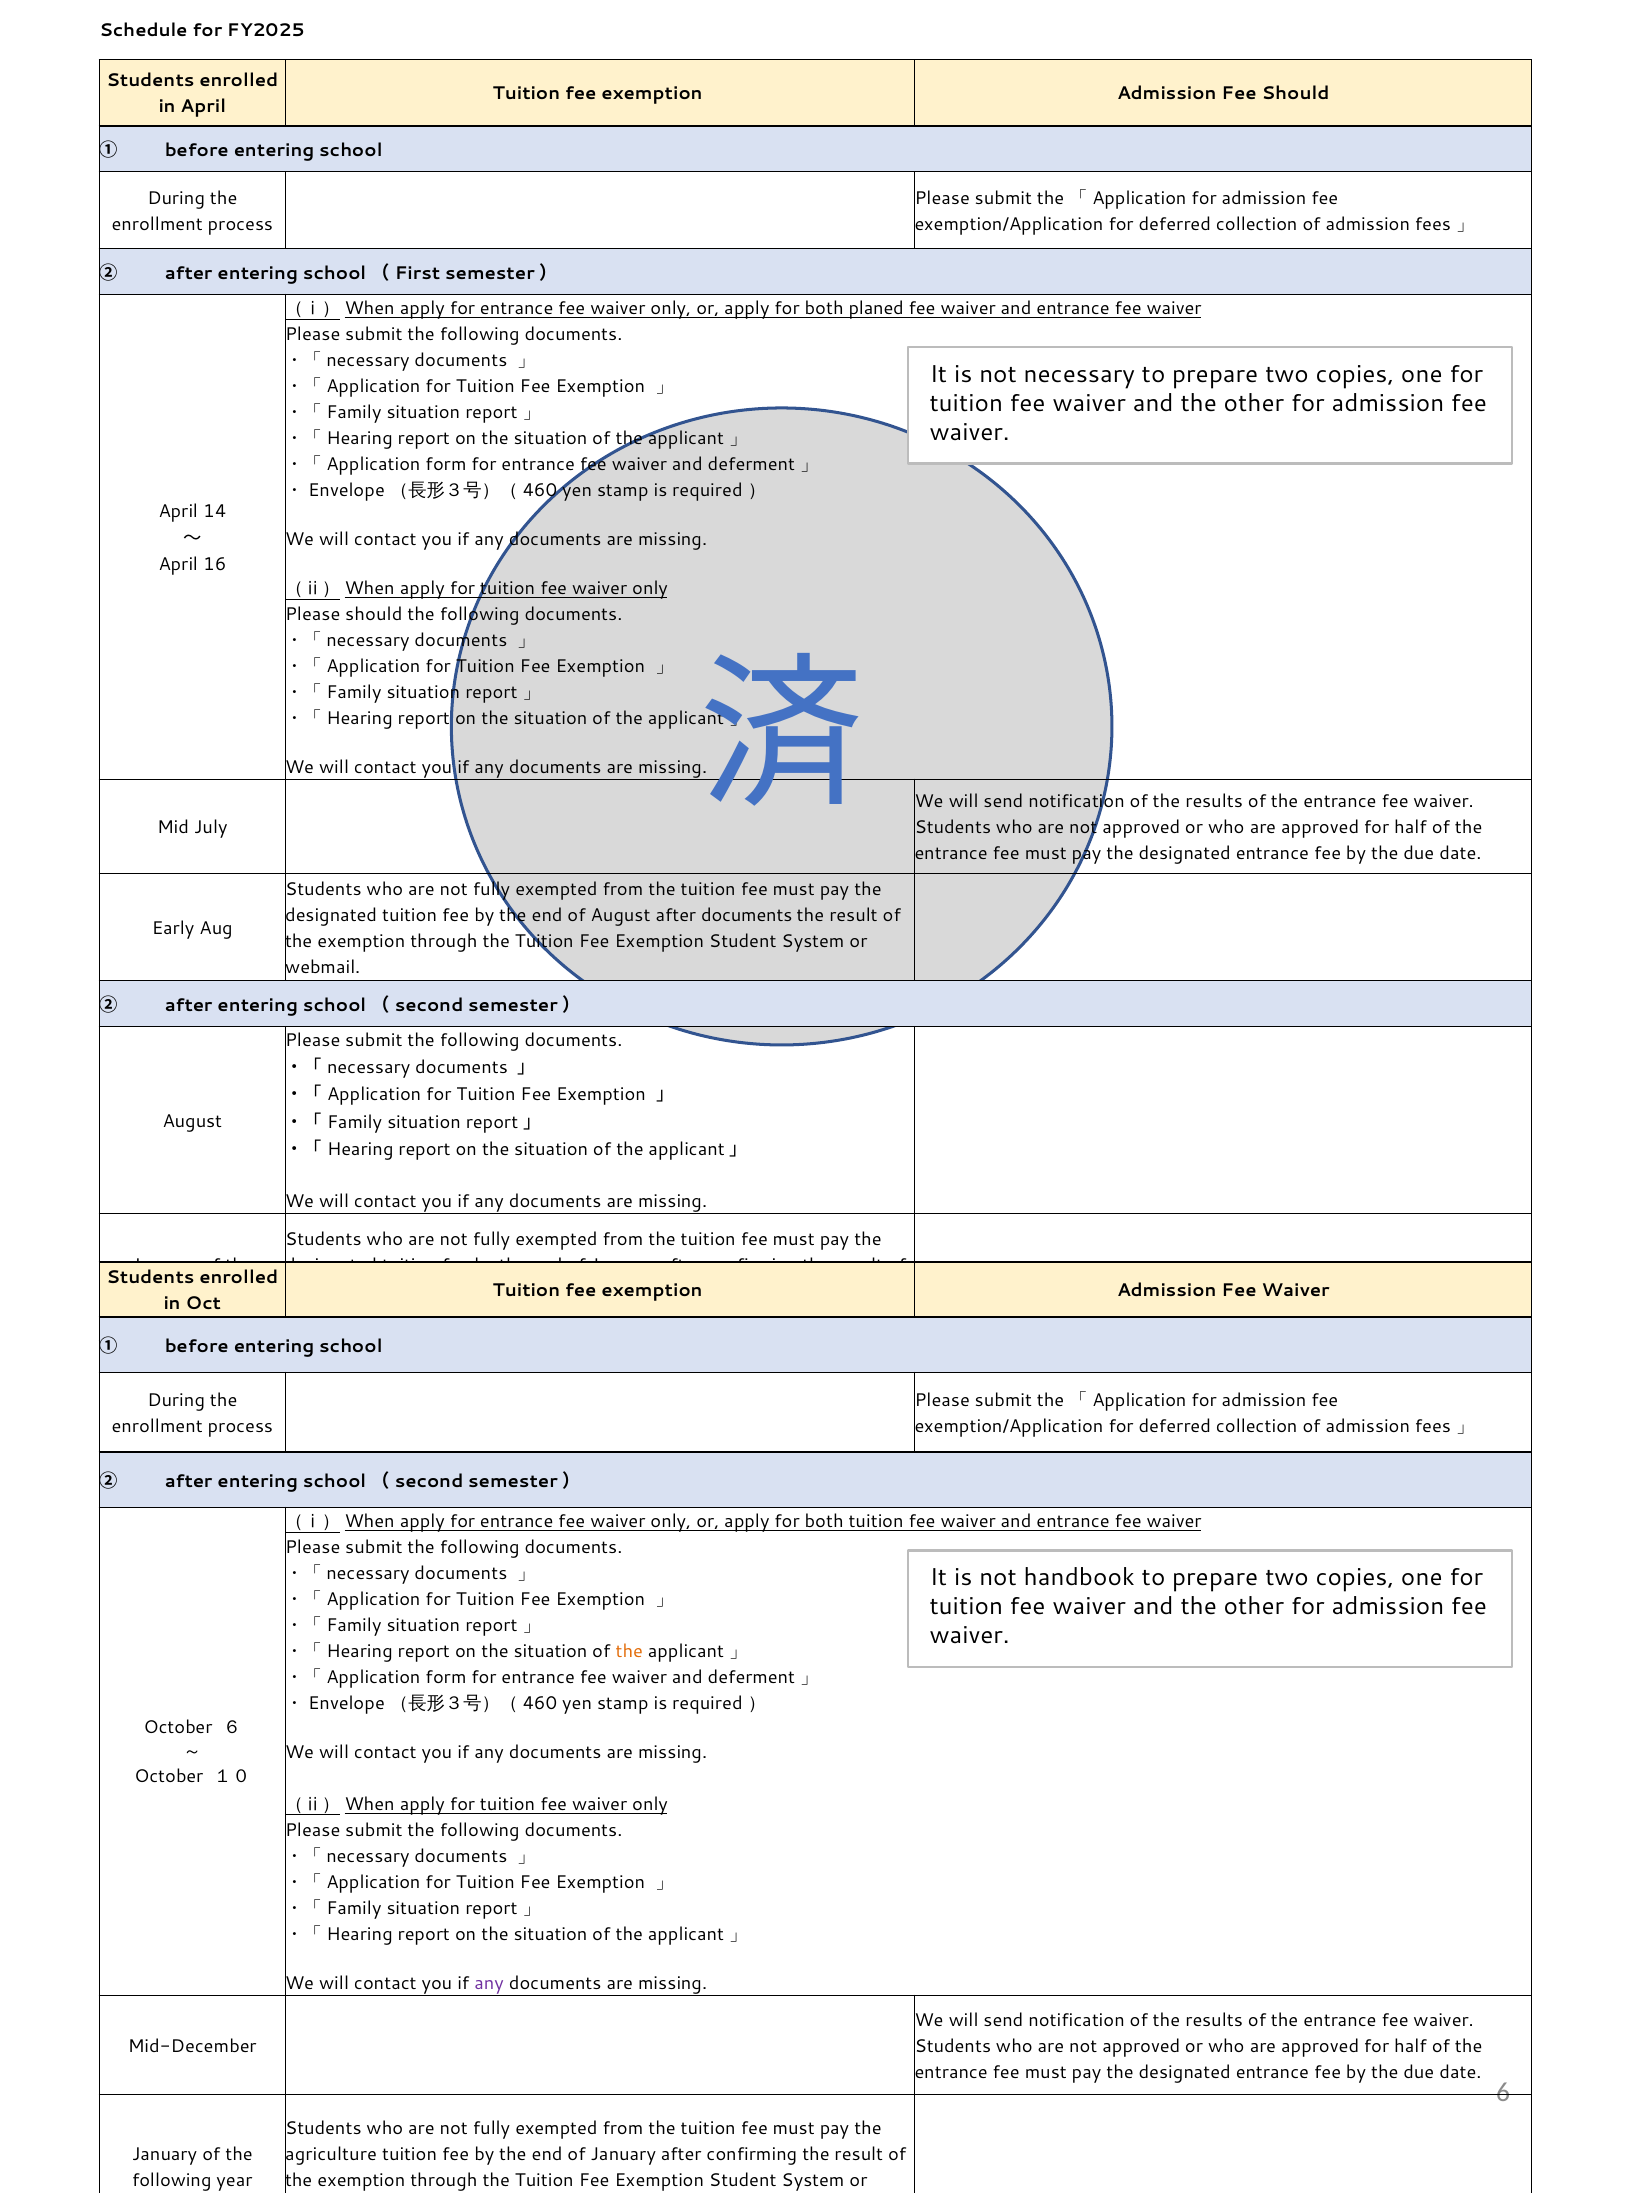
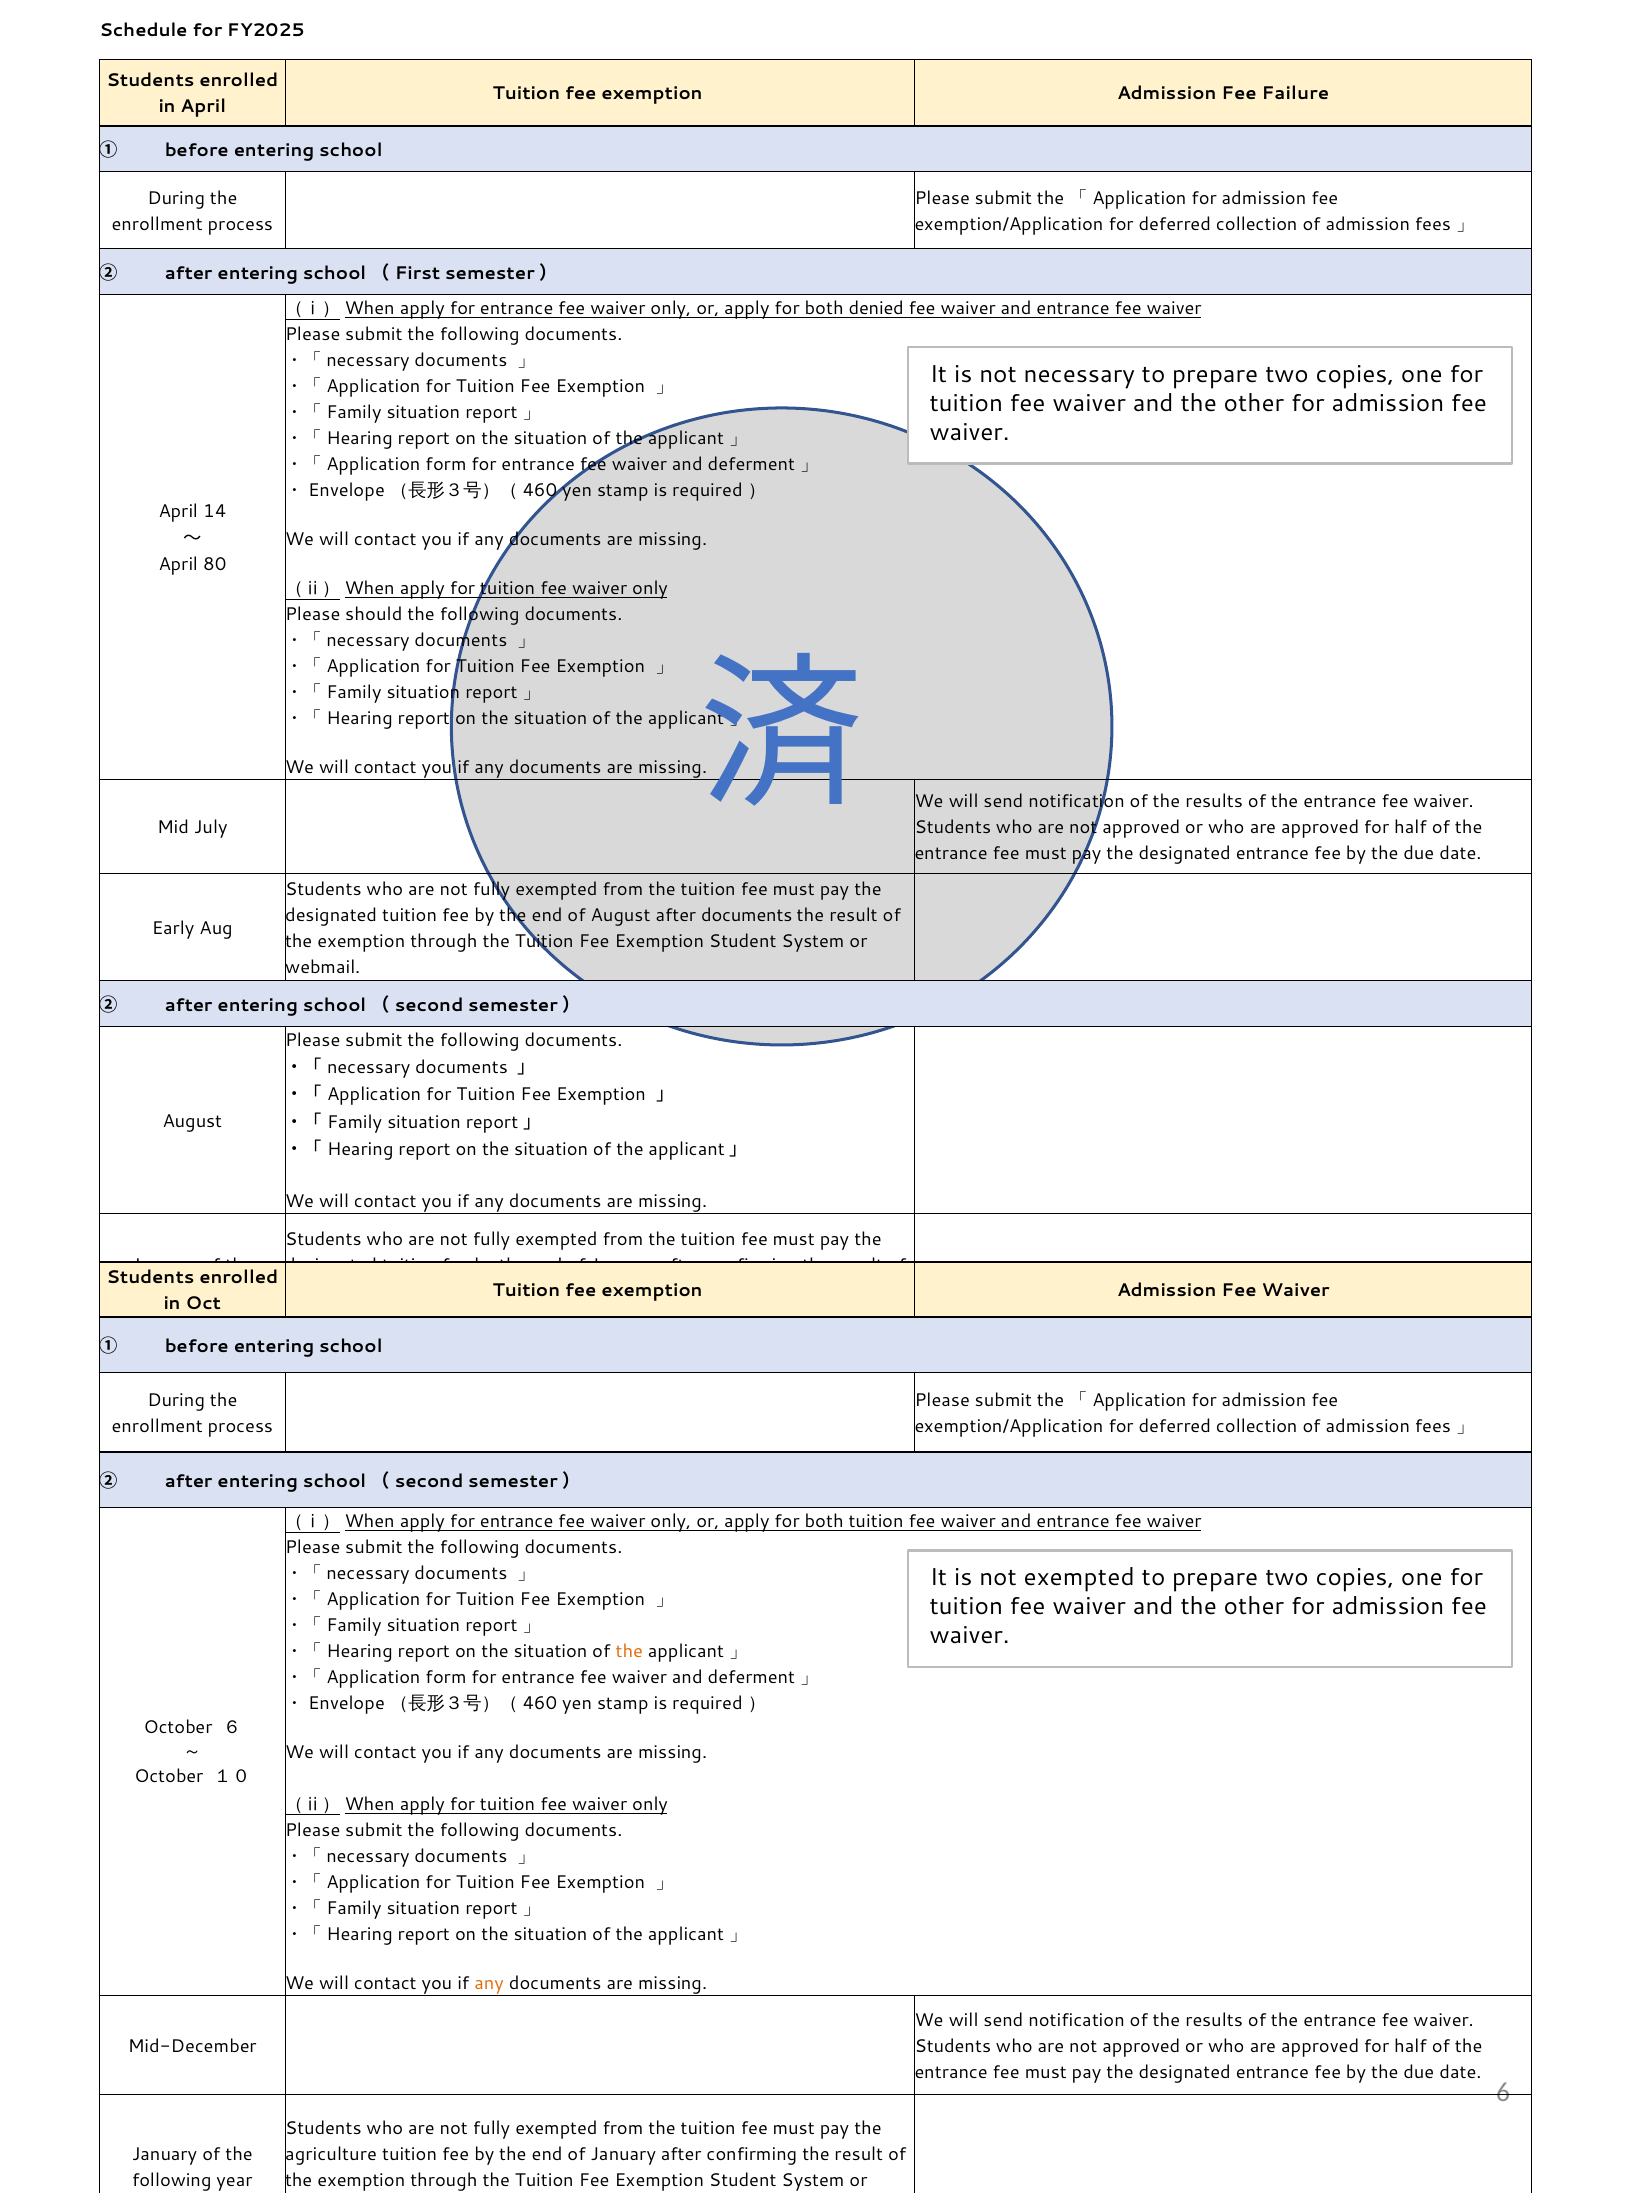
Fee Should: Should -> Failure
planed: planed -> denied
16: 16 -> 80
not handbook: handbook -> exempted
any at (489, 1984) colour: purple -> orange
